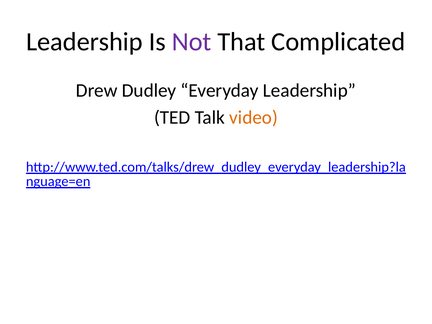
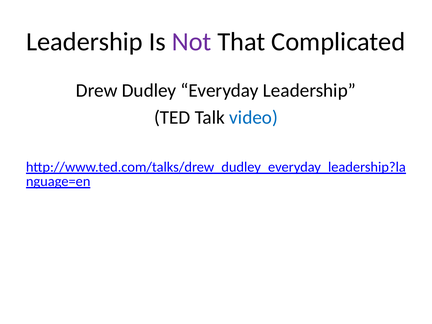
video colour: orange -> blue
